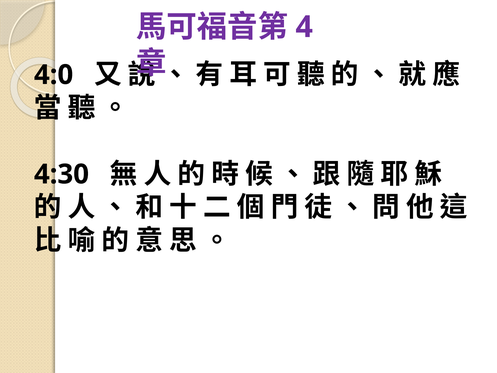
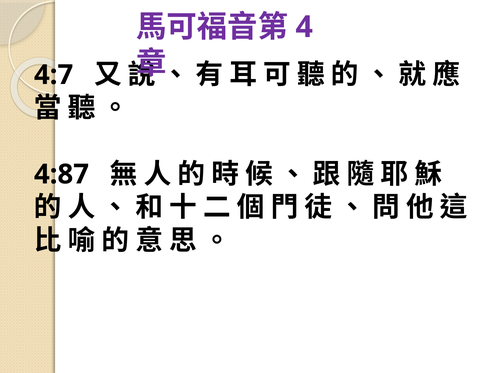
4:0: 4:0 -> 4:7
4:30: 4:30 -> 4:87
